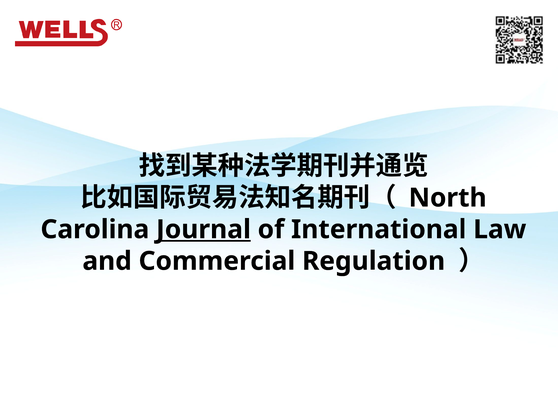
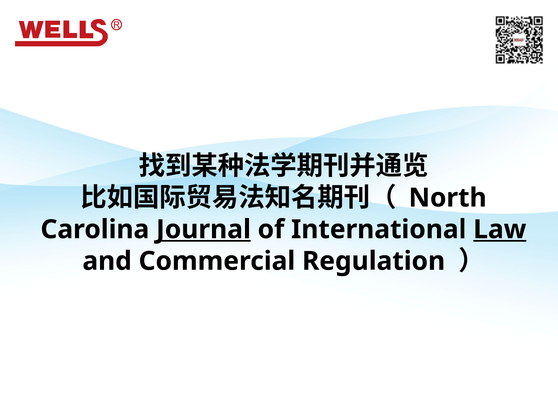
Law underline: none -> present
